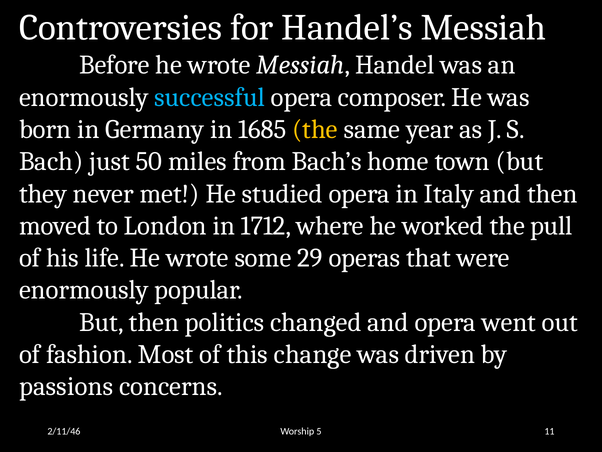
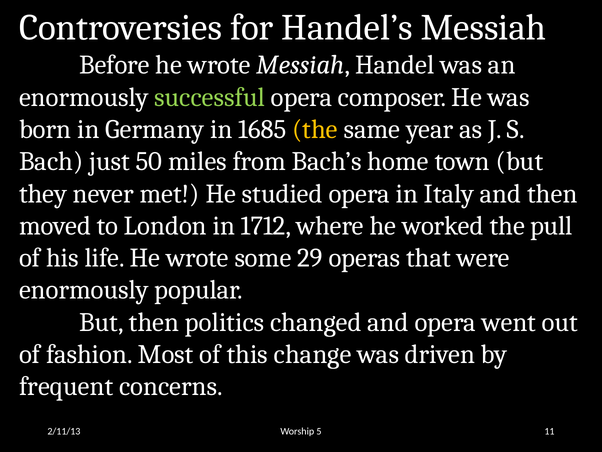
successful colour: light blue -> light green
passions: passions -> frequent
2/11/46: 2/11/46 -> 2/11/13
